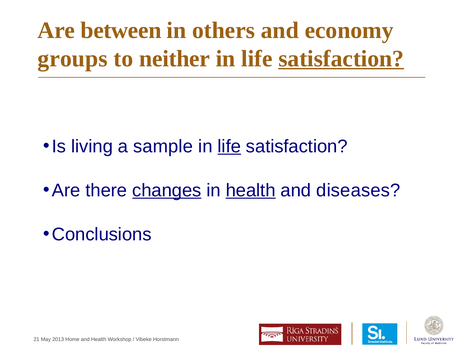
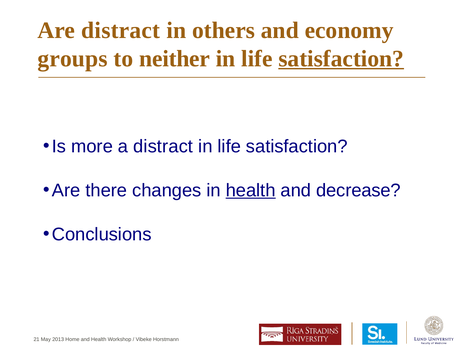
Are between: between -> distract
living: living -> more
a sample: sample -> distract
life at (229, 146) underline: present -> none
changes underline: present -> none
diseases: diseases -> decrease
